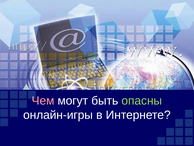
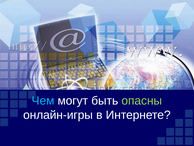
Чем colour: pink -> light blue
